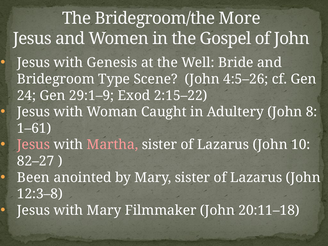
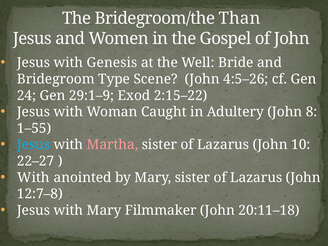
More: More -> Than
1–61: 1–61 -> 1–55
Jesus at (33, 145) colour: pink -> light blue
82–27: 82–27 -> 22–27
Been at (33, 177): Been -> With
12:3–8: 12:3–8 -> 12:7–8
